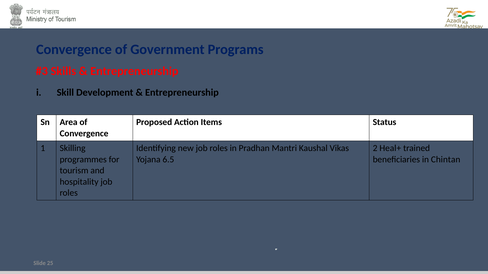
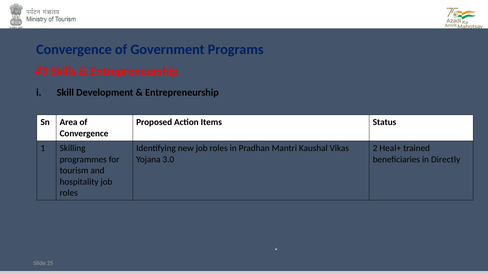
6.5: 6.5 -> 3.0
Chintan: Chintan -> Directly
